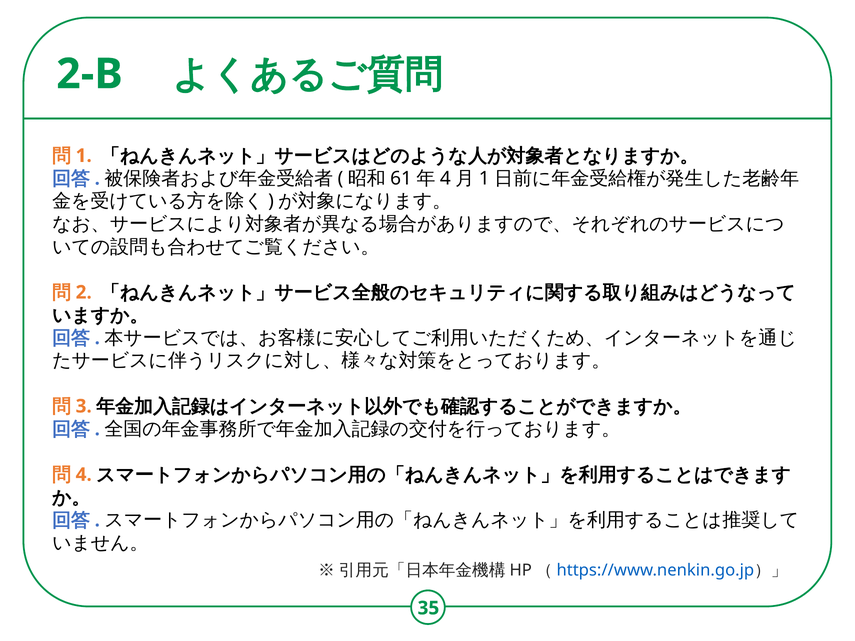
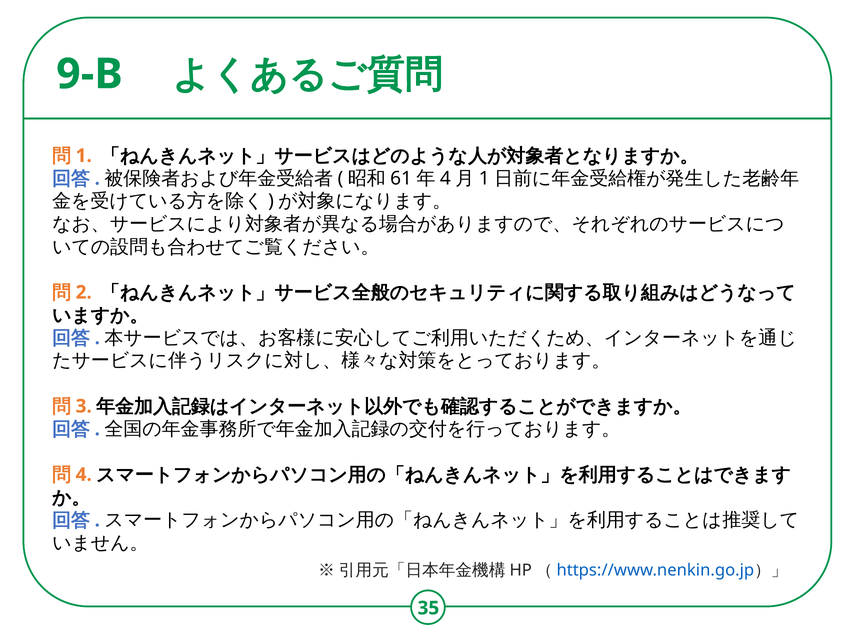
2-B: 2-B -> 9-B
